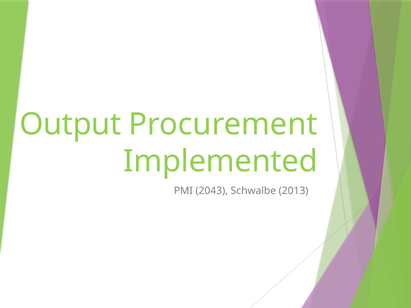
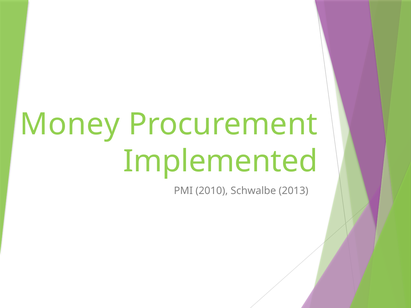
Output: Output -> Money
2043: 2043 -> 2010
